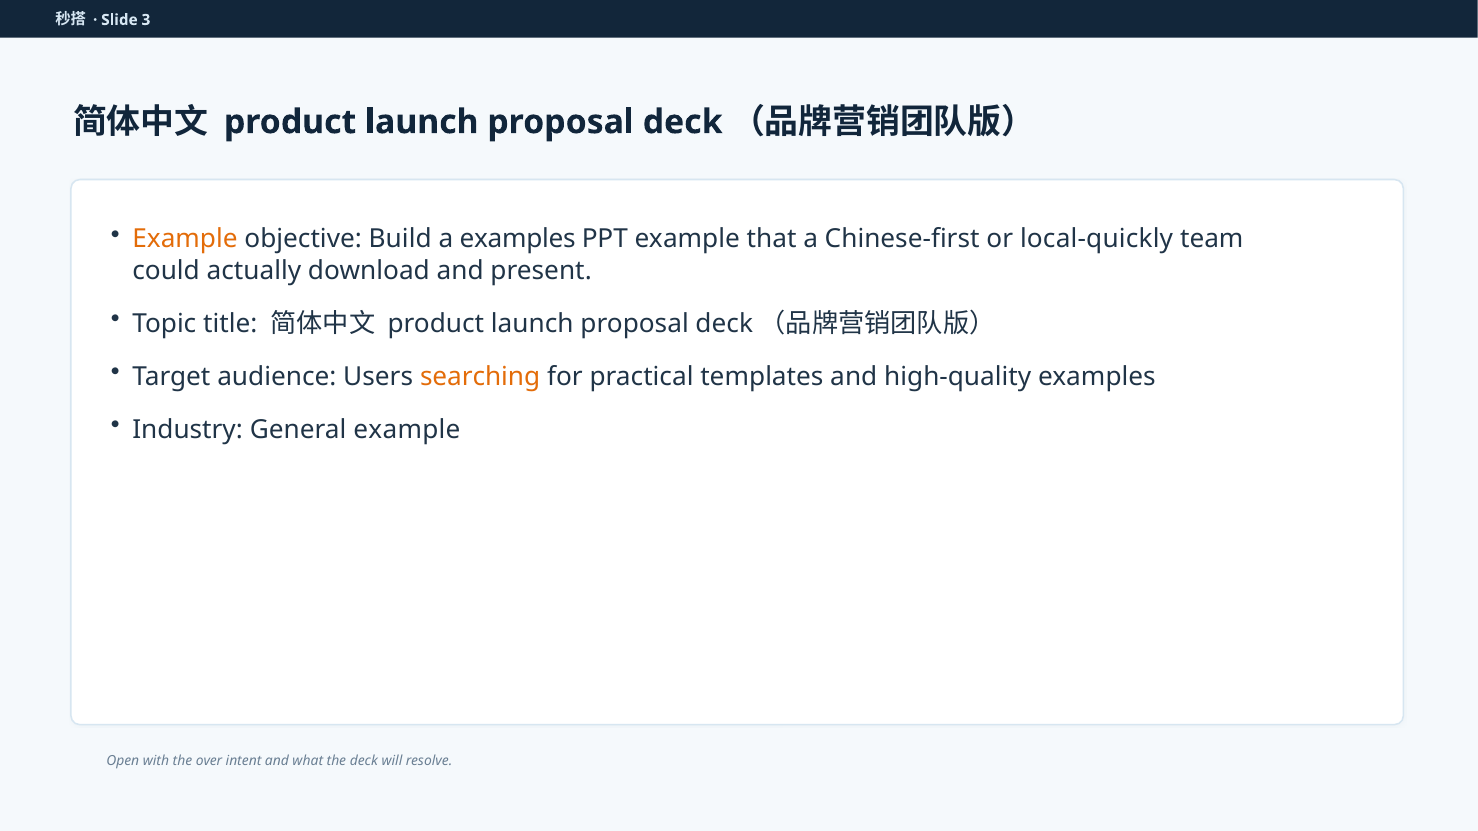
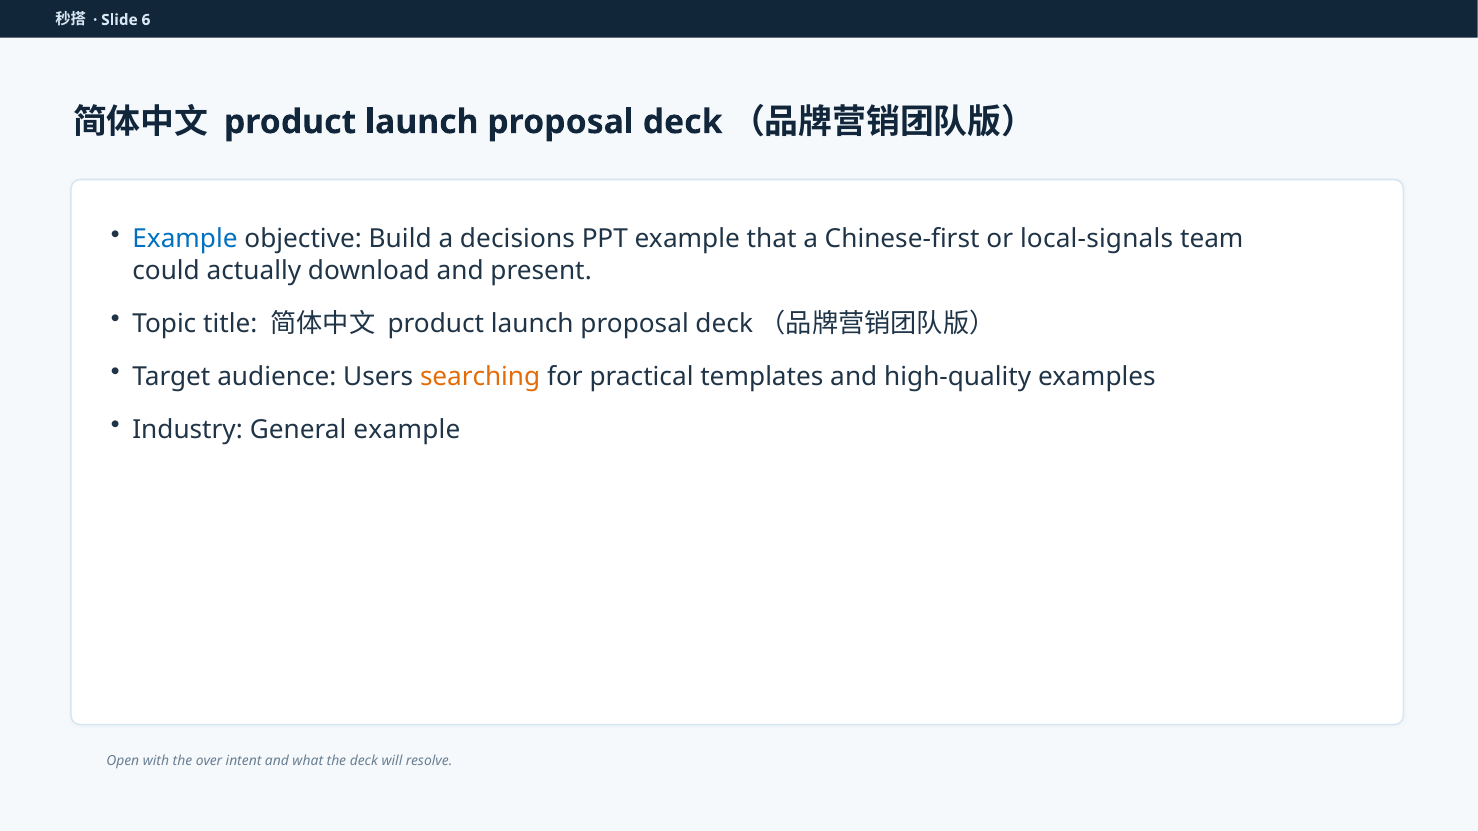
3: 3 -> 6
Example at (185, 239) colour: orange -> blue
a examples: examples -> decisions
local-quickly: local-quickly -> local-signals
